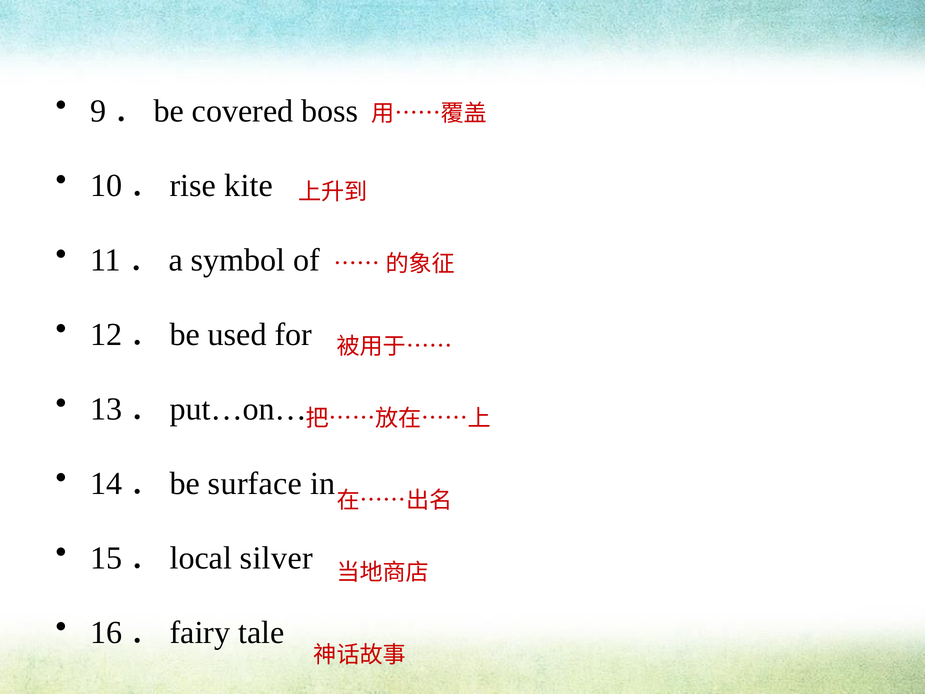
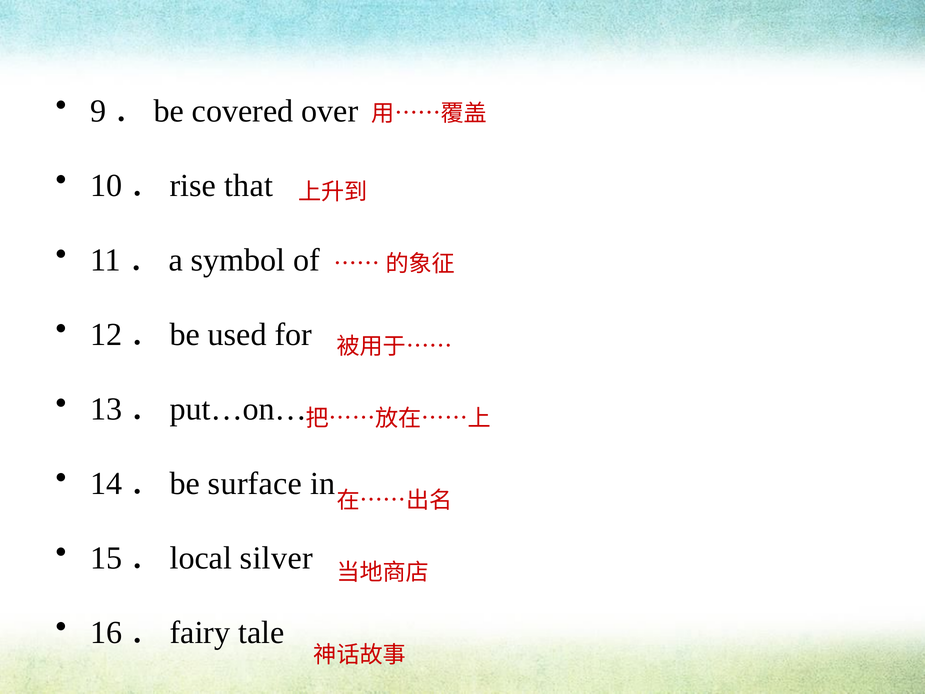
boss: boss -> over
kite: kite -> that
